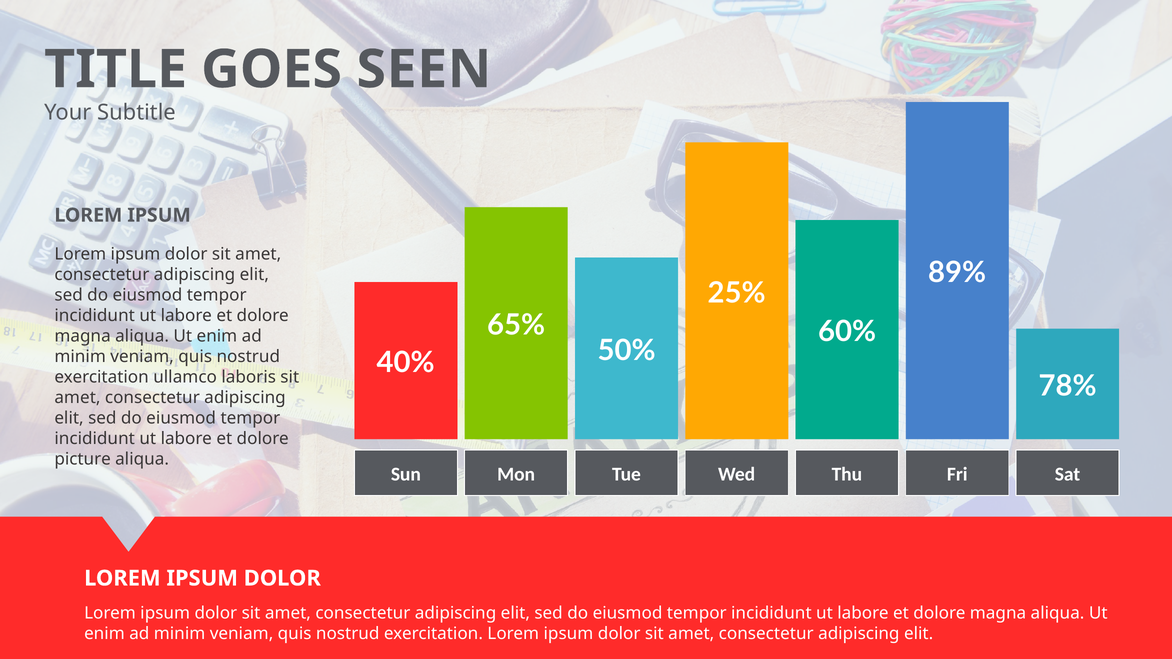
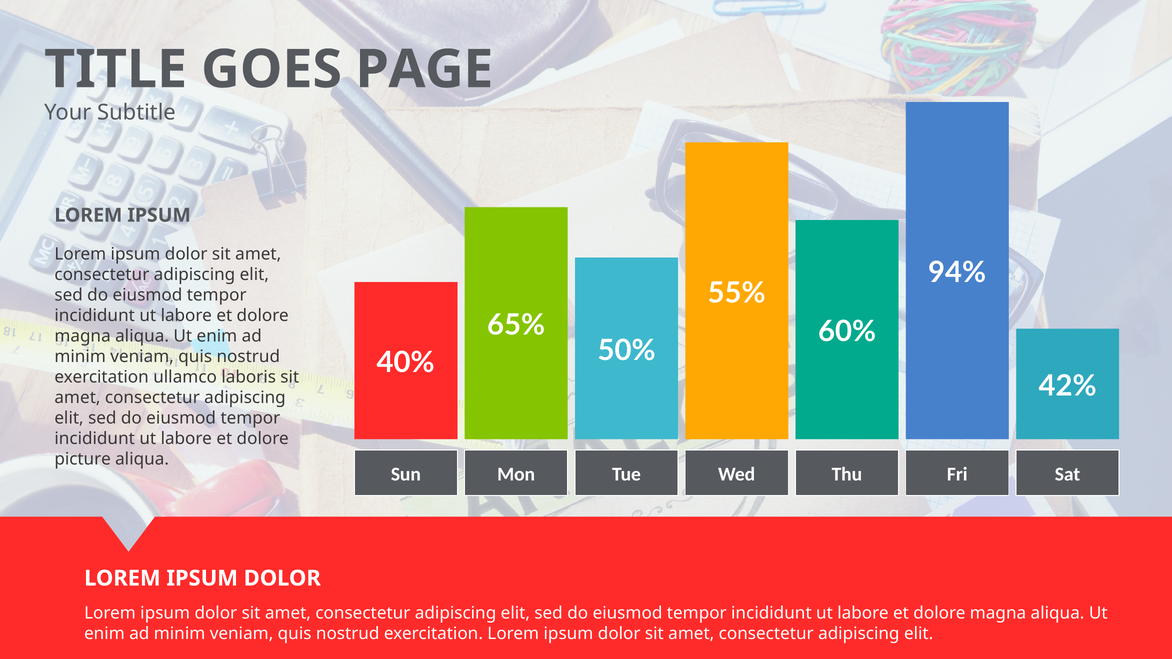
SEEN: SEEN -> PAGE
89%: 89% -> 94%
25%: 25% -> 55%
78%: 78% -> 42%
